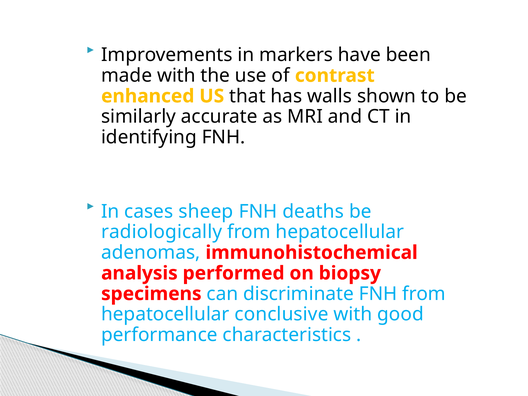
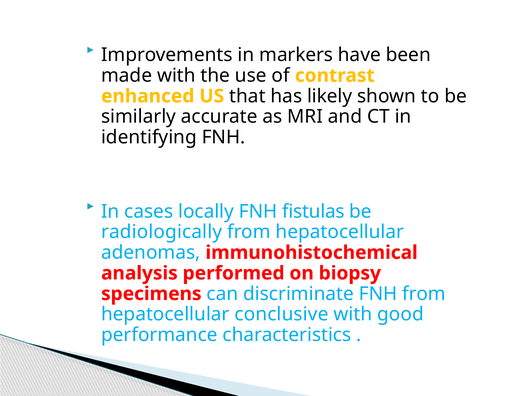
walls: walls -> likely
sheep: sheep -> locally
deaths: deaths -> fistulas
